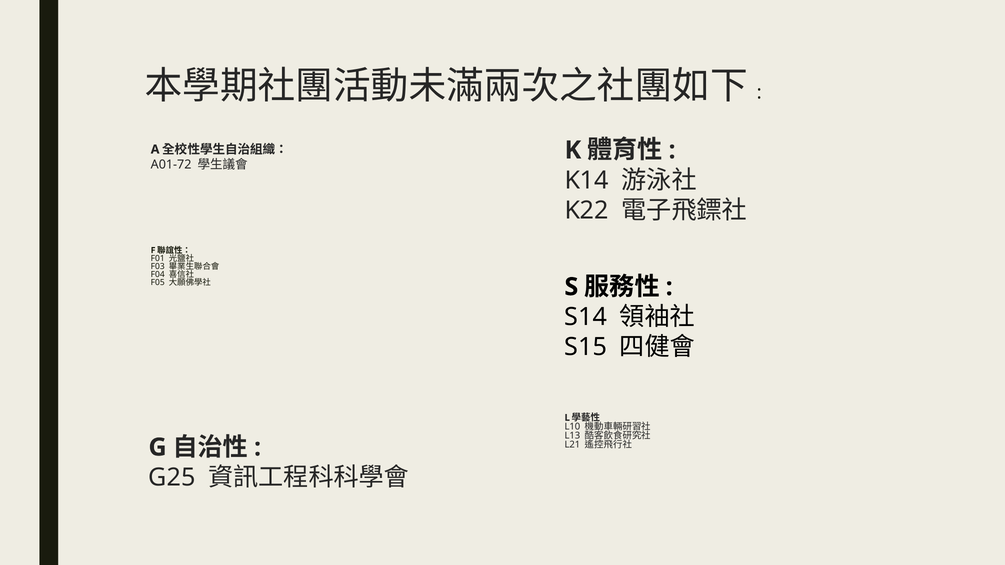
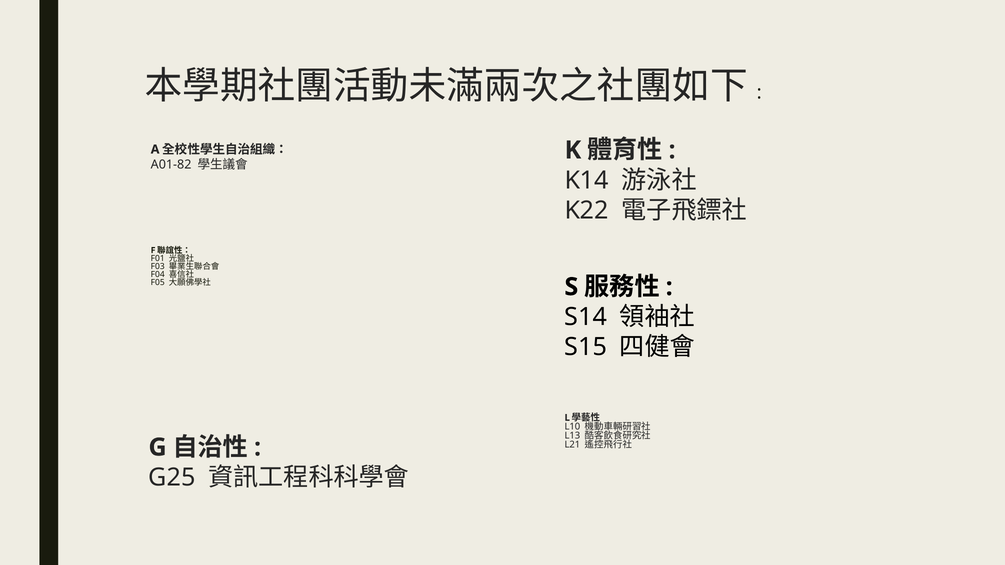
A01-72: A01-72 -> A01-82
